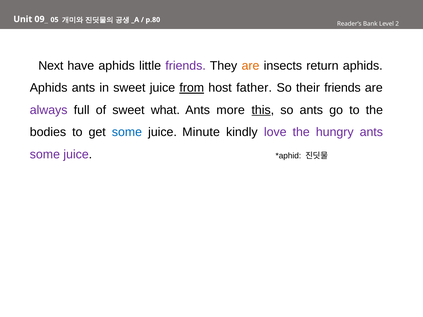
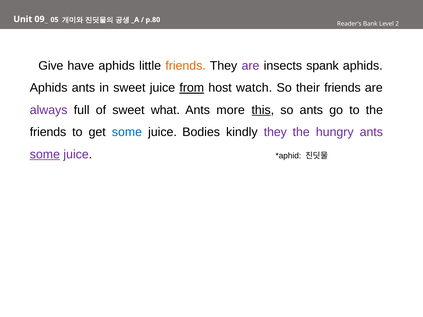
Next: Next -> Give
friends at (186, 66) colour: purple -> orange
are at (250, 66) colour: orange -> purple
return: return -> spank
father: father -> watch
bodies at (48, 132): bodies -> friends
Minute: Minute -> Bodies
kindly love: love -> they
some at (45, 155) underline: none -> present
